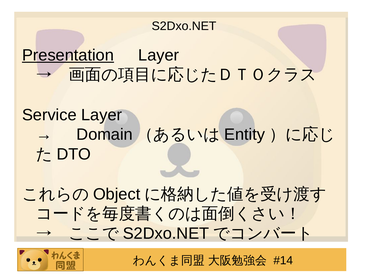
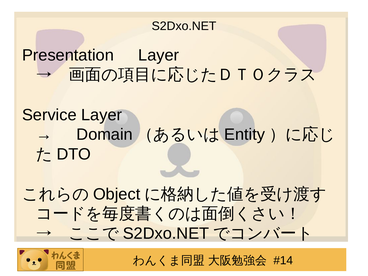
Presentation underline: present -> none
